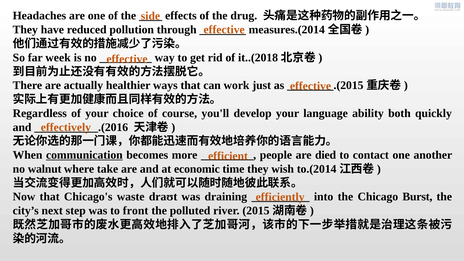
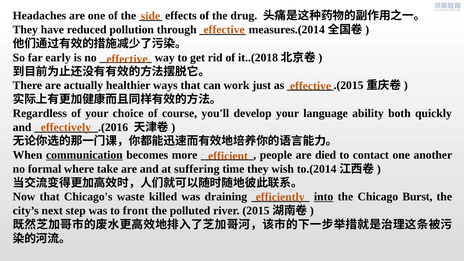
week: week -> early
walnut: walnut -> formal
economic: economic -> suffering
draʊt: draʊt -> killed
into underline: none -> present
